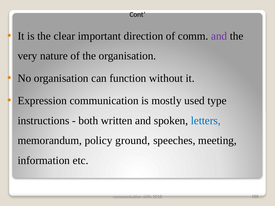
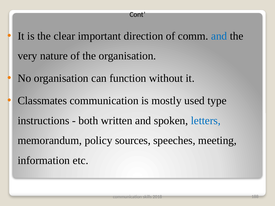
and at (219, 36) colour: purple -> blue
Expression: Expression -> Classmates
ground: ground -> sources
